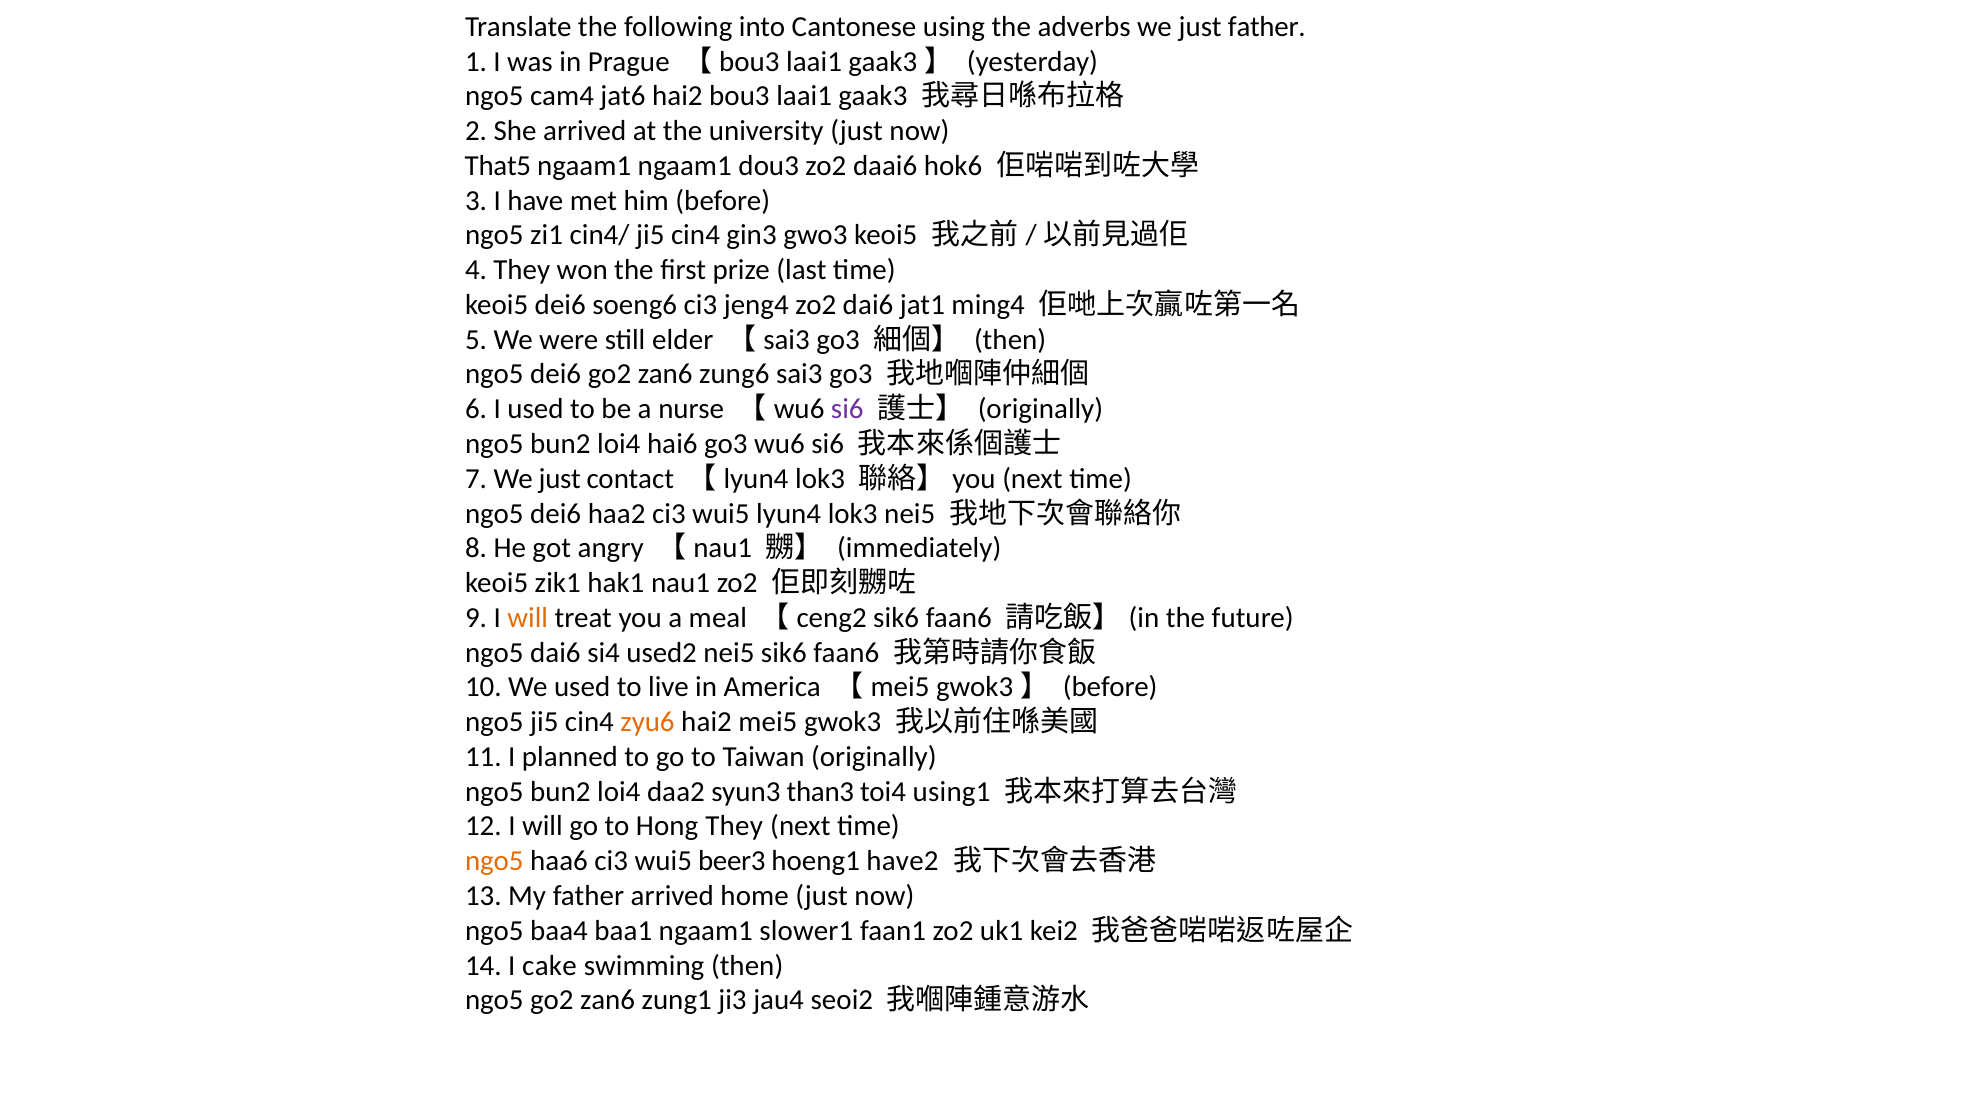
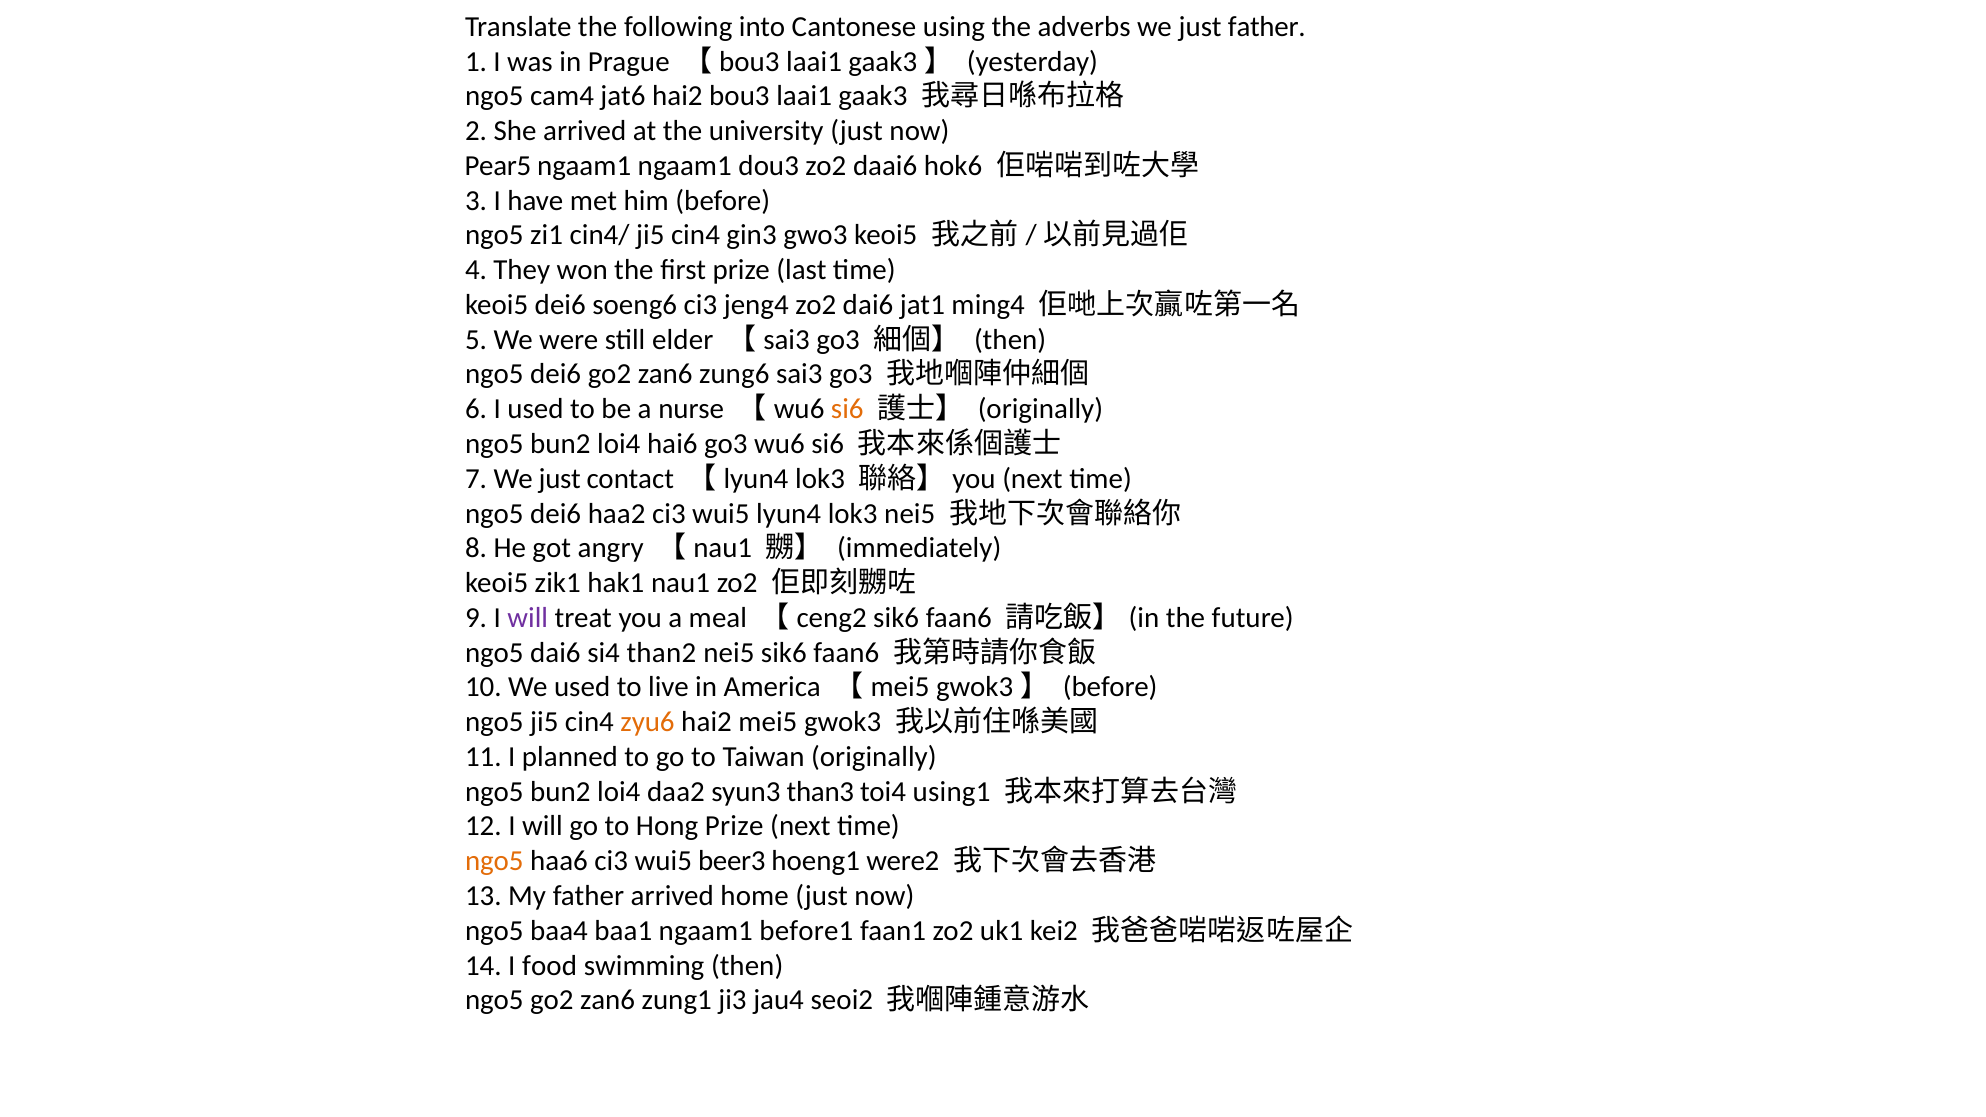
That5: That5 -> Pear5
si6 at (847, 409) colour: purple -> orange
will at (528, 618) colour: orange -> purple
used2: used2 -> than2
Hong They: They -> Prize
have2: have2 -> were2
slower1: slower1 -> before1
cake: cake -> food
